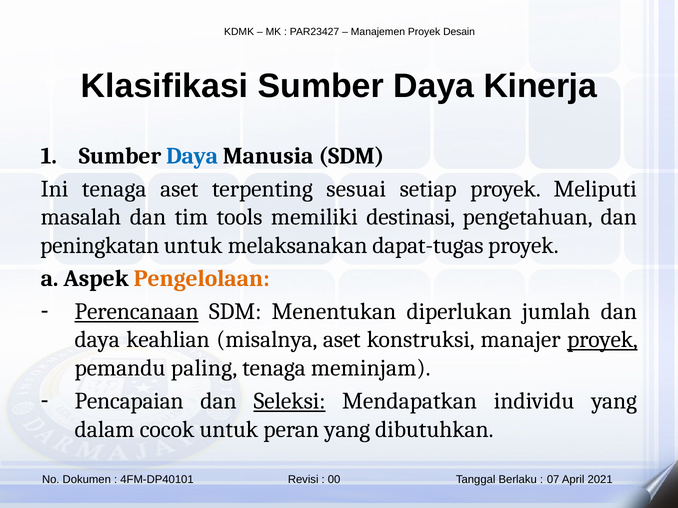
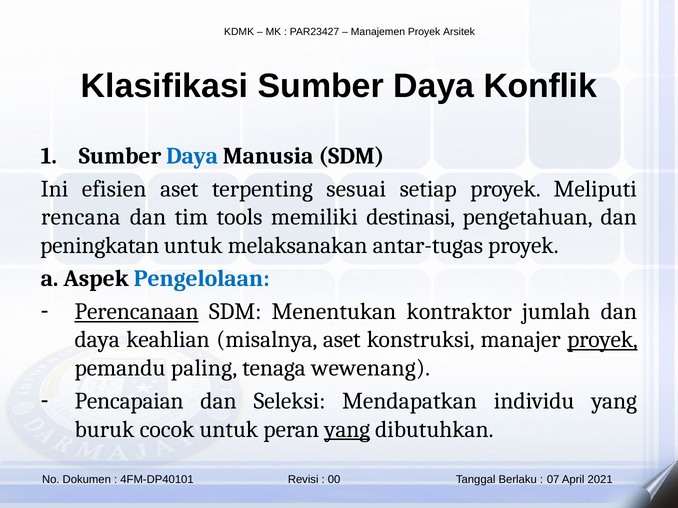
Desain: Desain -> Arsitek
Kinerja: Kinerja -> Konflik
Ini tenaga: tenaga -> efisien
masalah: masalah -> rencana
dapat-tugas: dapat-tugas -> antar-tugas
Pengelolaan colour: orange -> blue
diperlukan: diperlukan -> kontraktor
meminjam: meminjam -> wewenang
Seleksi underline: present -> none
dalam: dalam -> buruk
yang at (347, 430) underline: none -> present
